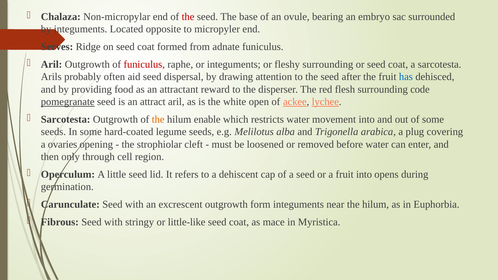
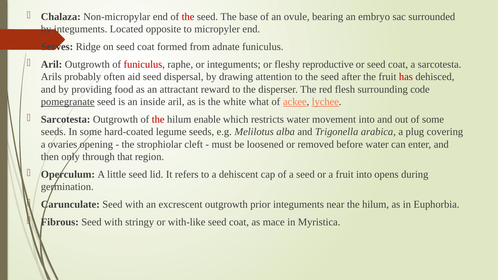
fleshy surrounding: surrounding -> reproductive
has colour: blue -> red
attract: attract -> inside
open: open -> what
the at (158, 119) colour: orange -> red
cell: cell -> that
form: form -> prior
little-like: little-like -> with-like
